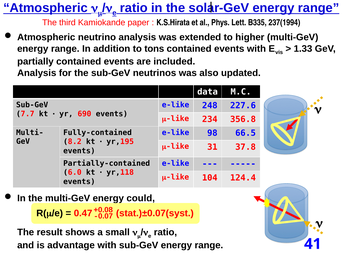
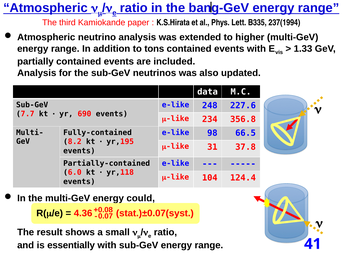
solar-GeV: solar-GeV -> bang-GeV
0.47: 0.47 -> 4.36
advantage: advantage -> essentially
